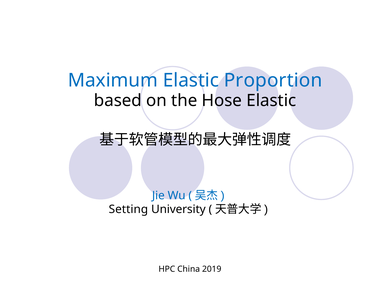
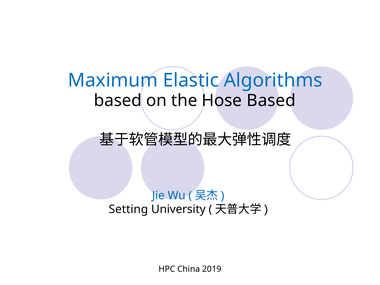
Proportion: Proportion -> Algorithms
Hose Elastic: Elastic -> Based
